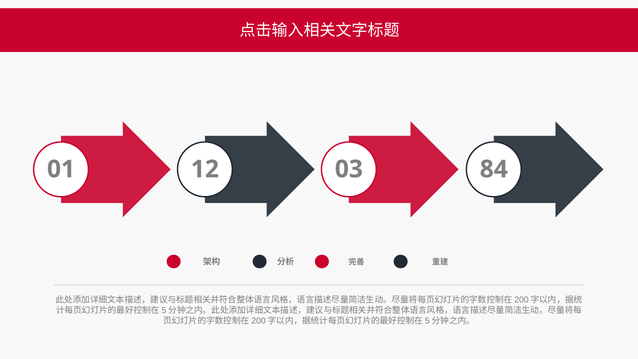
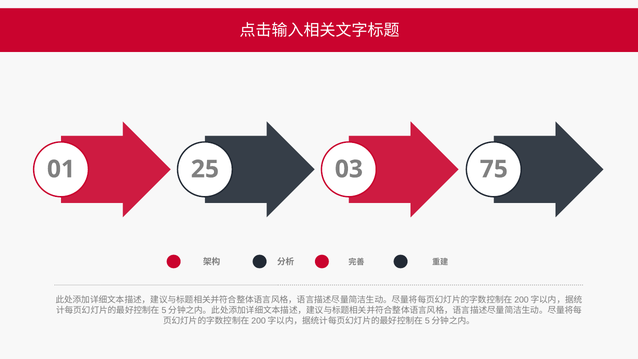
12: 12 -> 25
84: 84 -> 75
